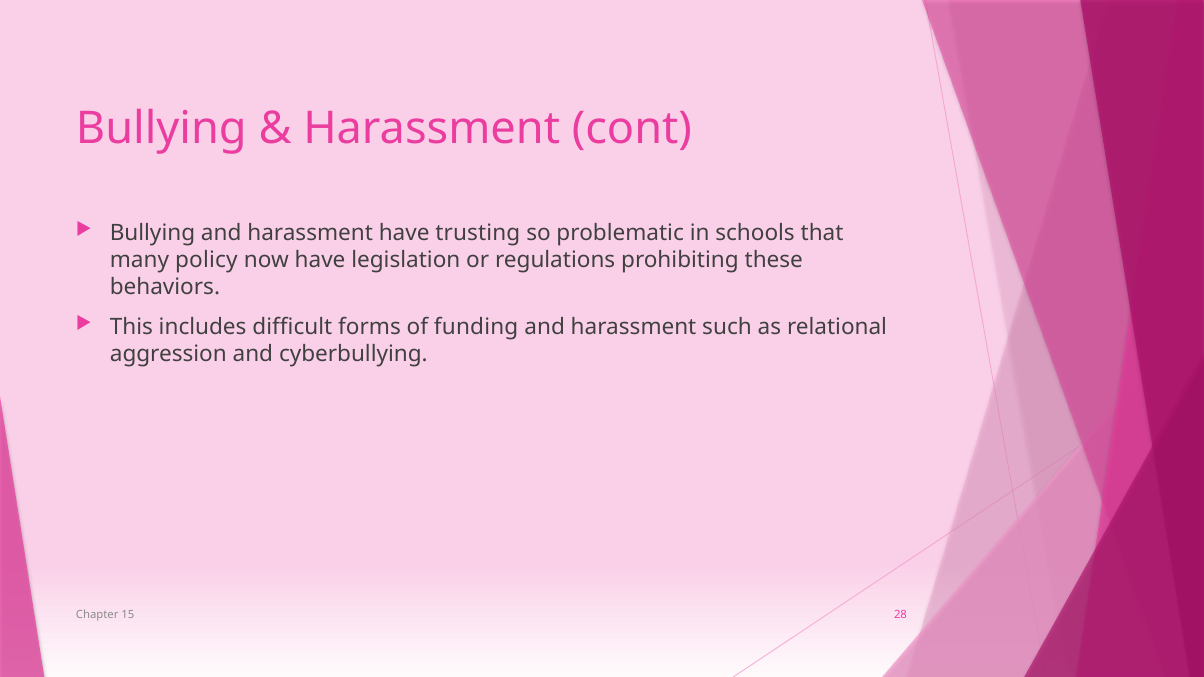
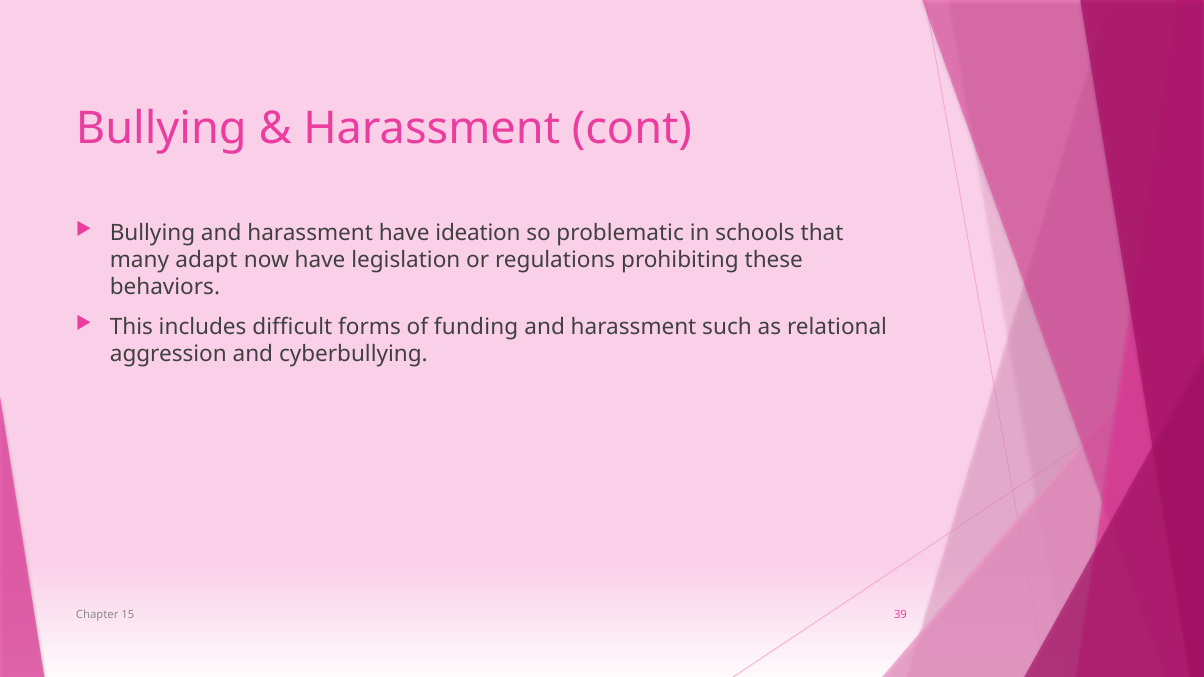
trusting: trusting -> ideation
policy: policy -> adapt
28: 28 -> 39
